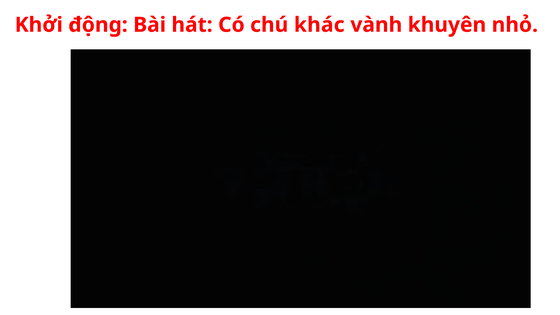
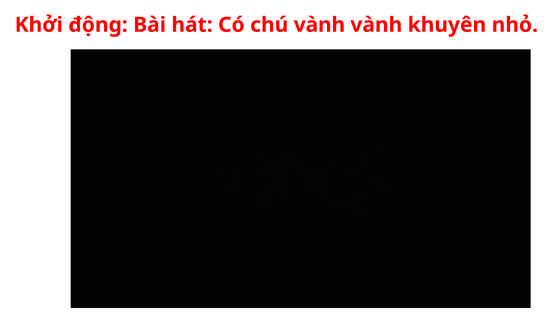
chú khác: khác -> vành
